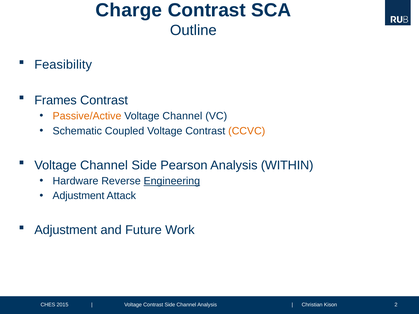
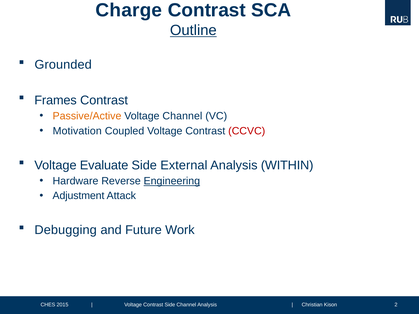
Outline underline: none -> present
Feasibility: Feasibility -> Grounded
Schematic: Schematic -> Motivation
CCVC colour: orange -> red
Channel at (104, 165): Channel -> Evaluate
Pearson: Pearson -> External
Adjustment at (66, 230): Adjustment -> Debugging
